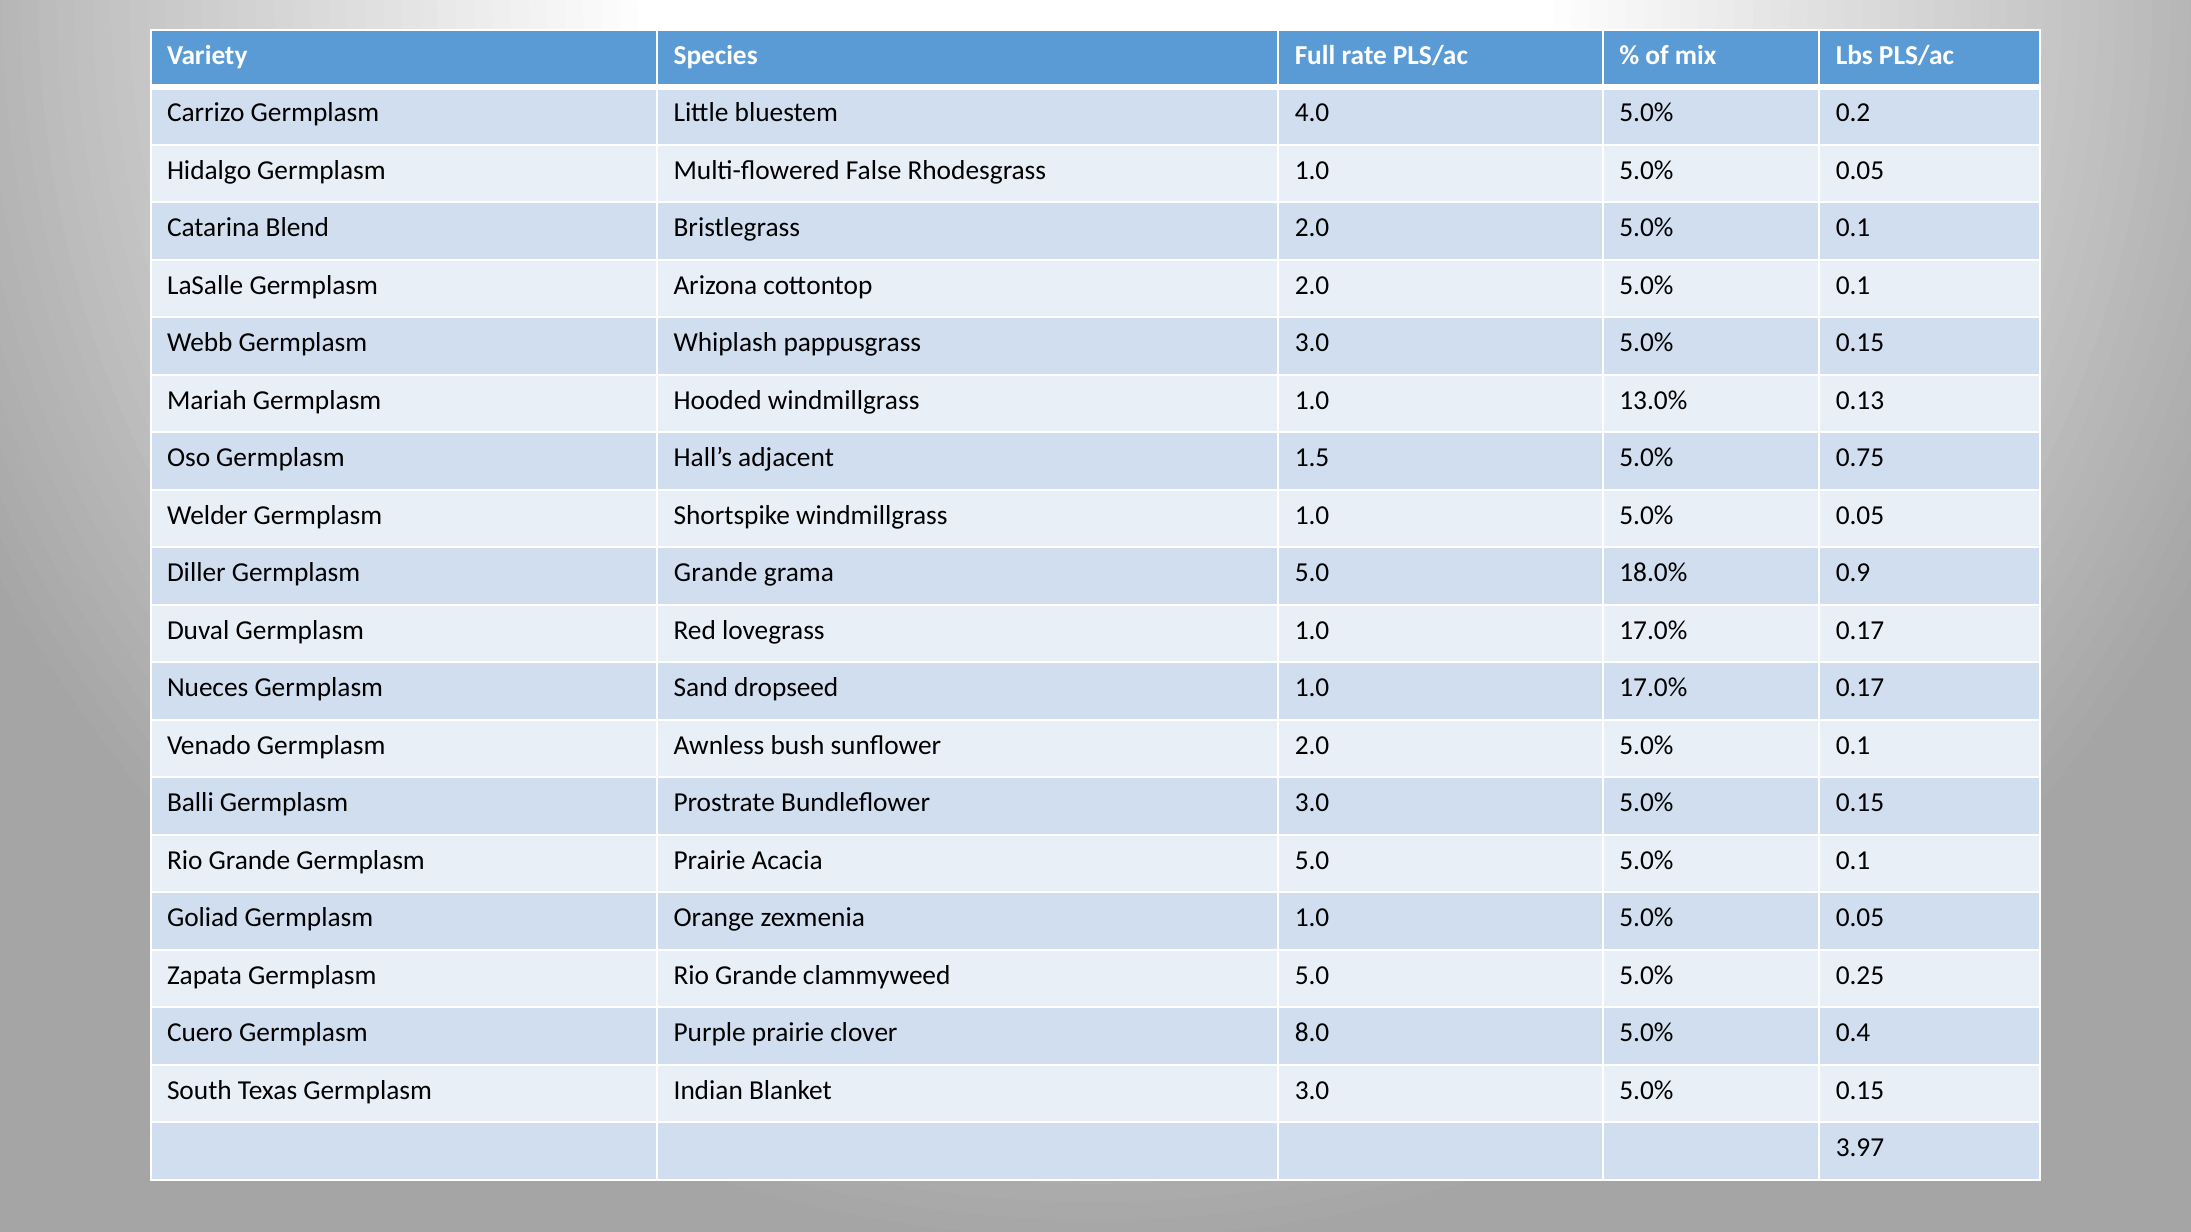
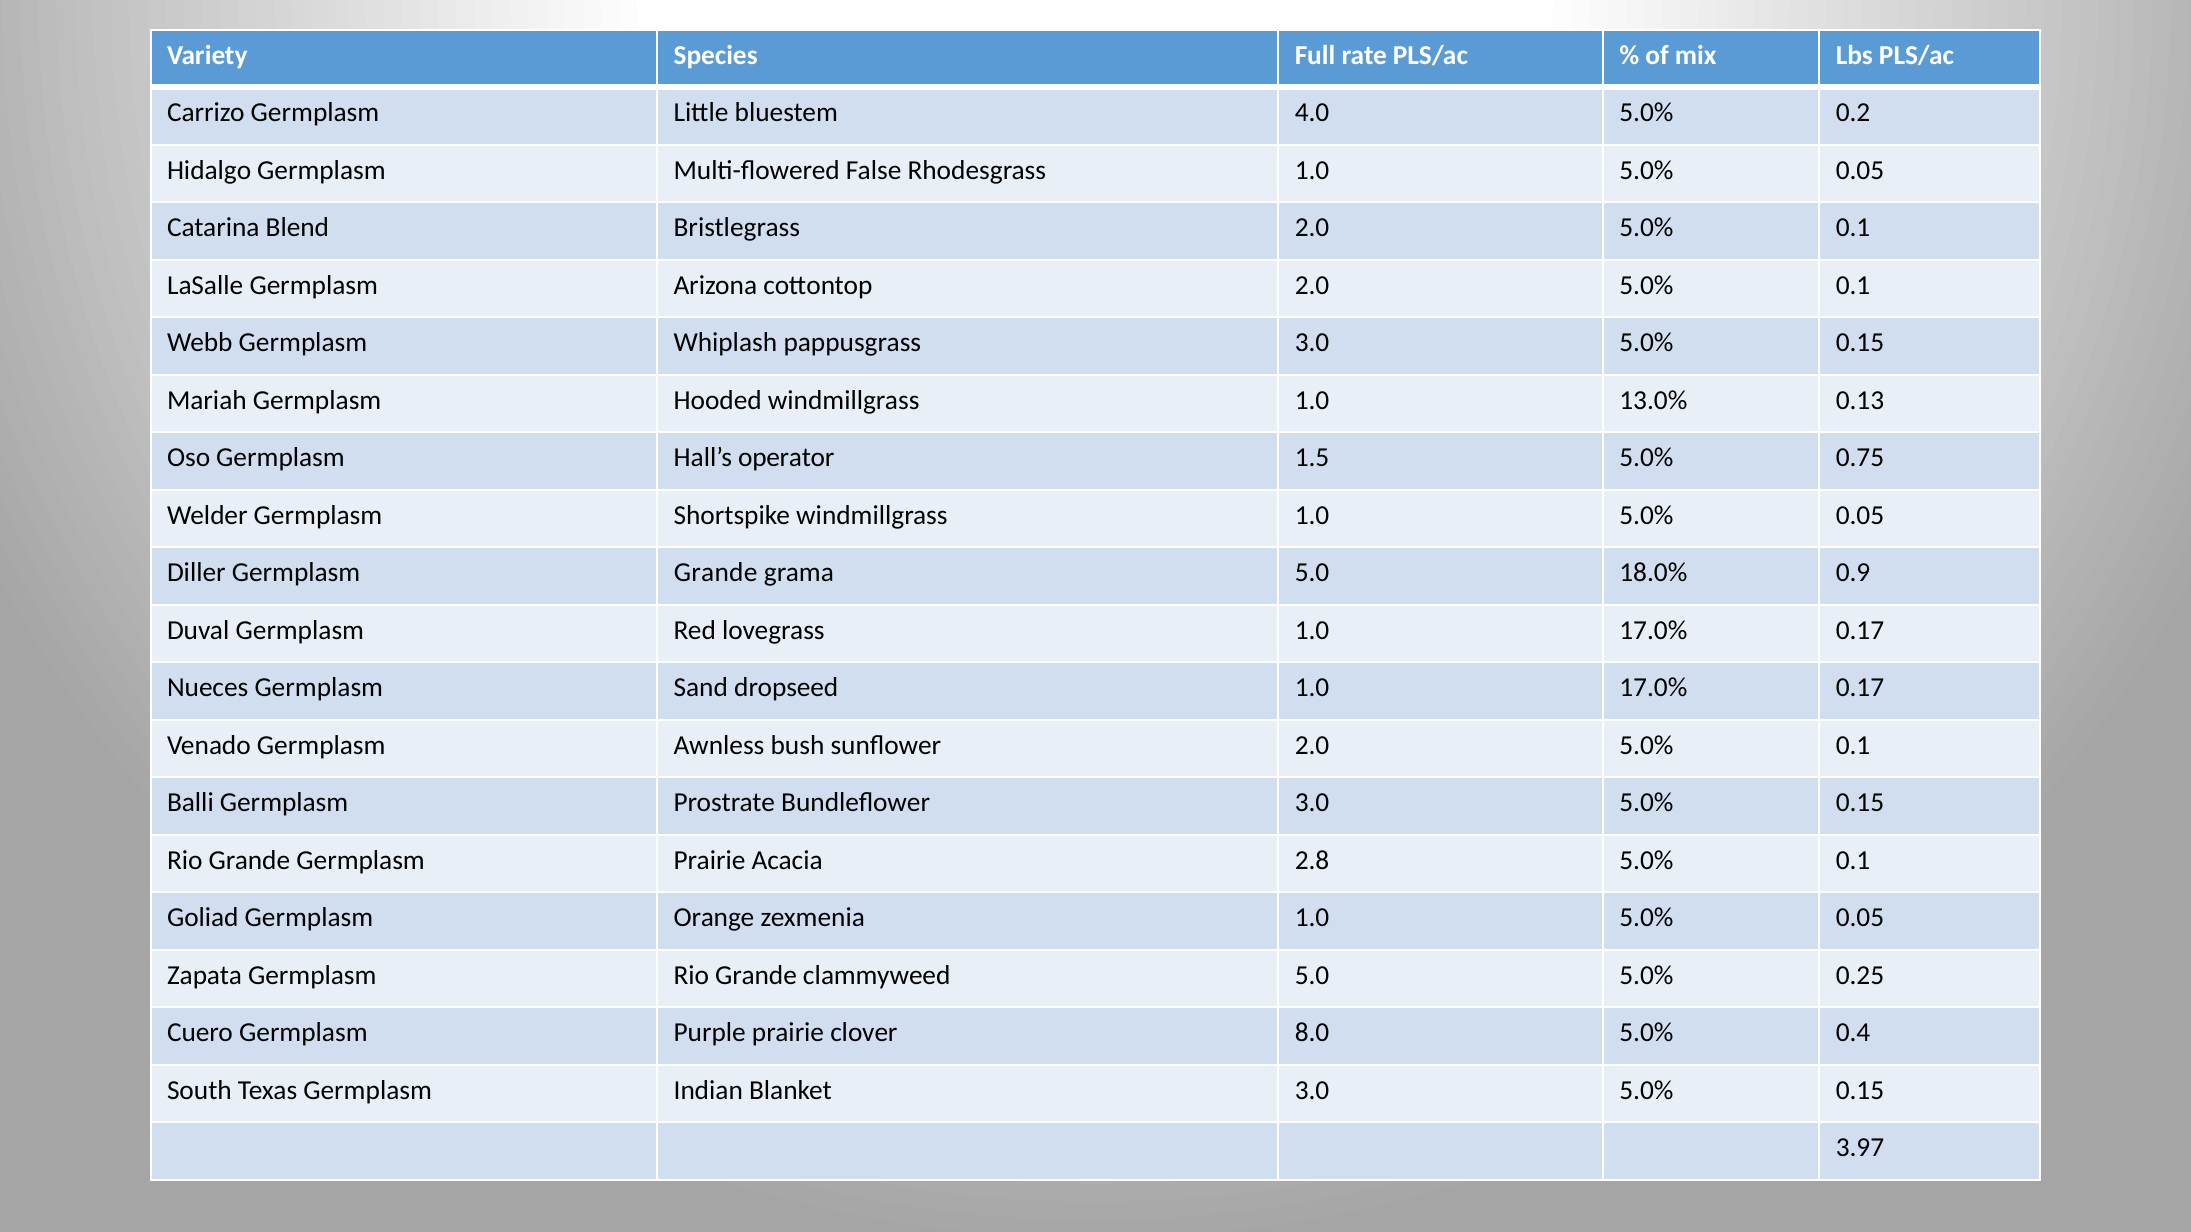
adjacent: adjacent -> operator
Acacia 5.0: 5.0 -> 2.8
